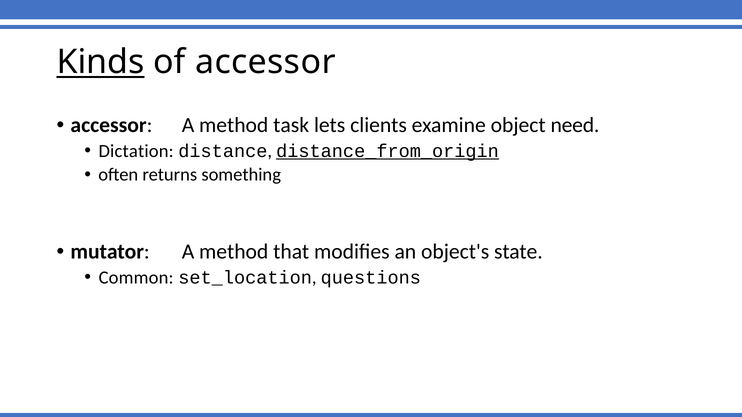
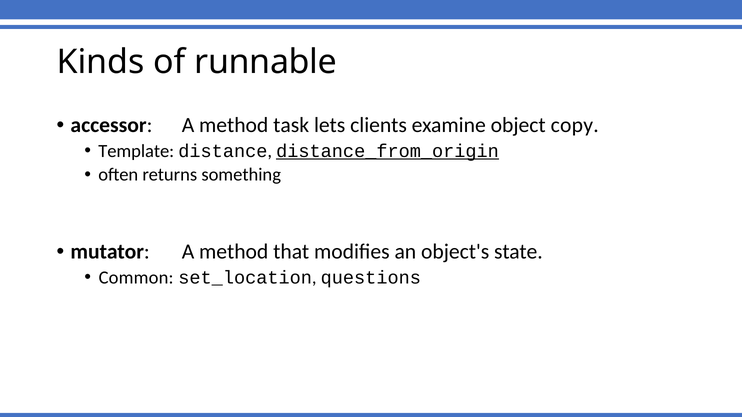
Kinds underline: present -> none
of accessor: accessor -> runnable
need: need -> copy
Dictation: Dictation -> Template
